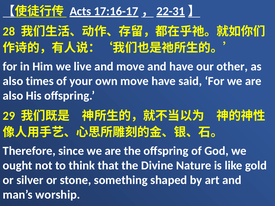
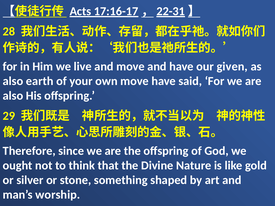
other: other -> given
times: times -> earth
